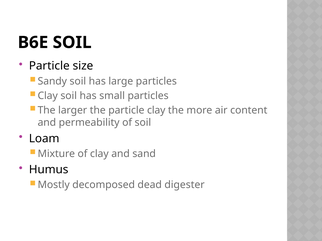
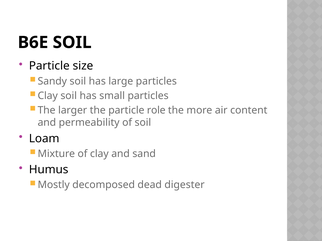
particle clay: clay -> role
